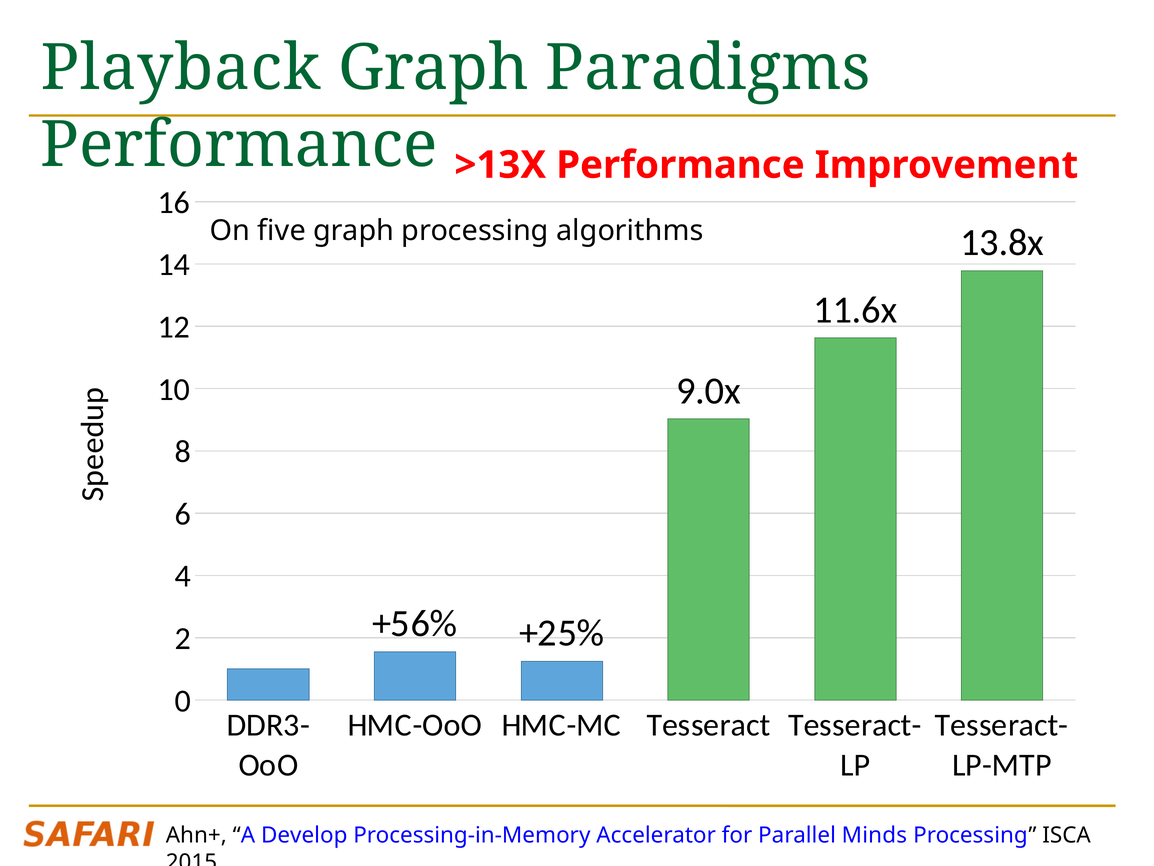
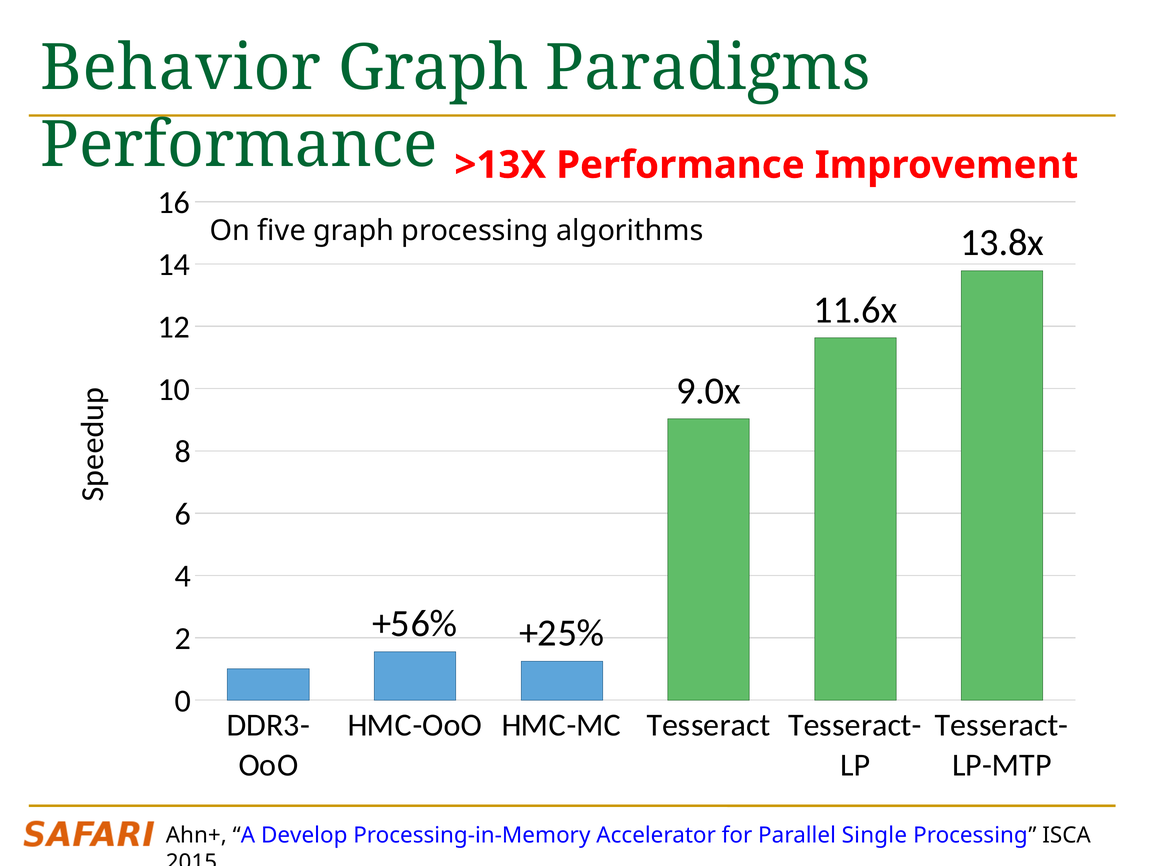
Playback: Playback -> Behavior
Minds: Minds -> Single
